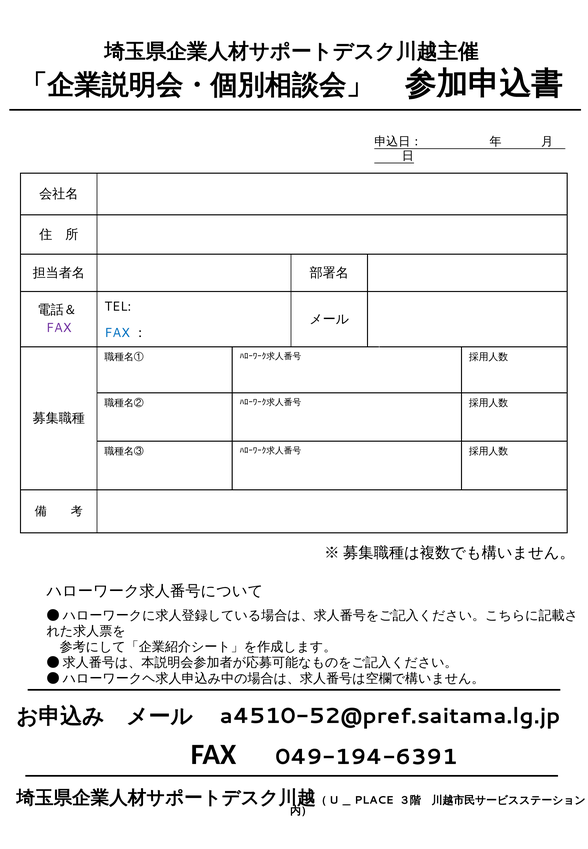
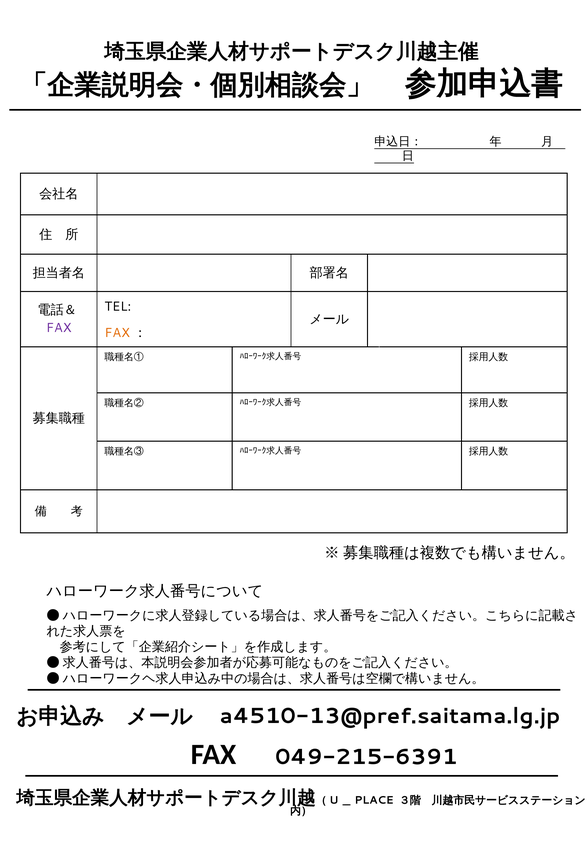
FAX at (117, 333) colour: blue -> orange
a4510-52@pref.saitama.lg.jp: a4510-52@pref.saitama.lg.jp -> a4510-13@pref.saitama.lg.jp
049-194-6391: 049-194-6391 -> 049-215-6391
